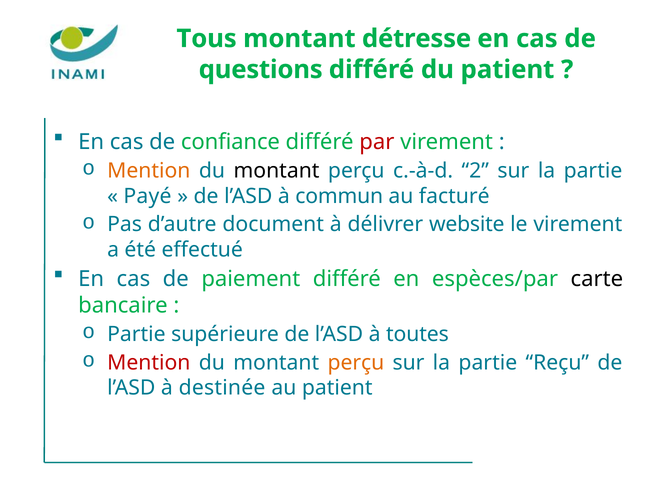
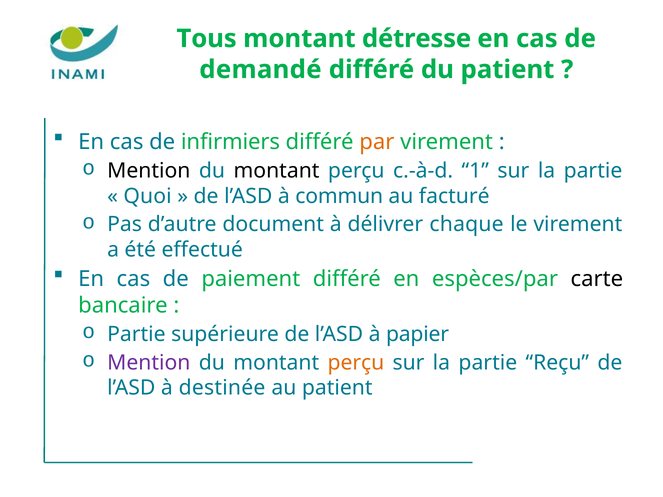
questions: questions -> demandé
confiance: confiance -> infirmiers
par colour: red -> orange
Mention at (149, 171) colour: orange -> black
2: 2 -> 1
Payé: Payé -> Quoi
website: website -> chaque
toutes: toutes -> papier
Mention at (149, 363) colour: red -> purple
